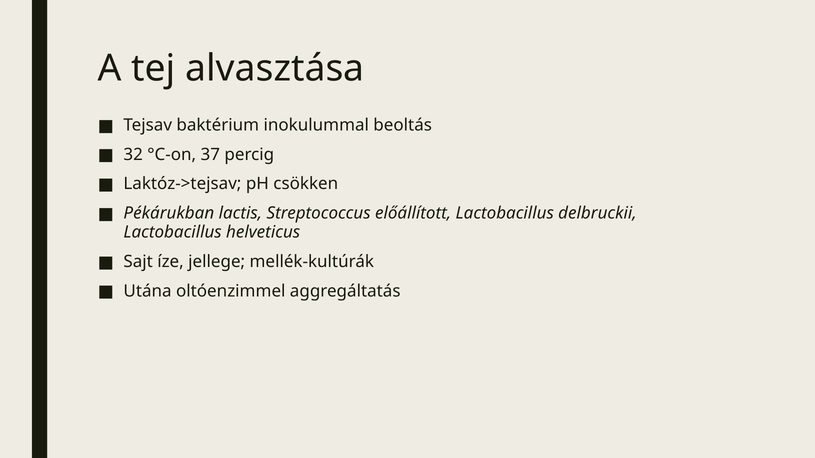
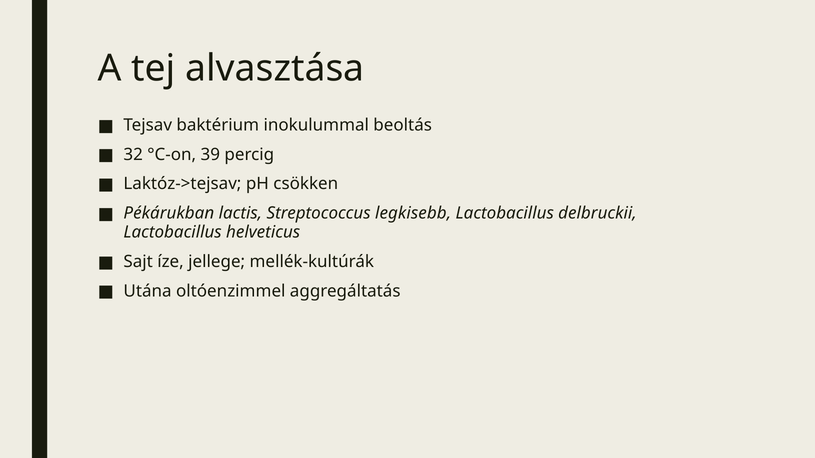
37: 37 -> 39
előállított: előállított -> legkisebb
